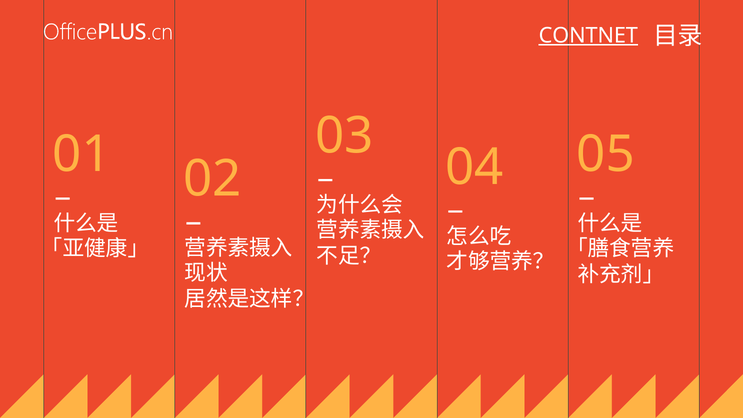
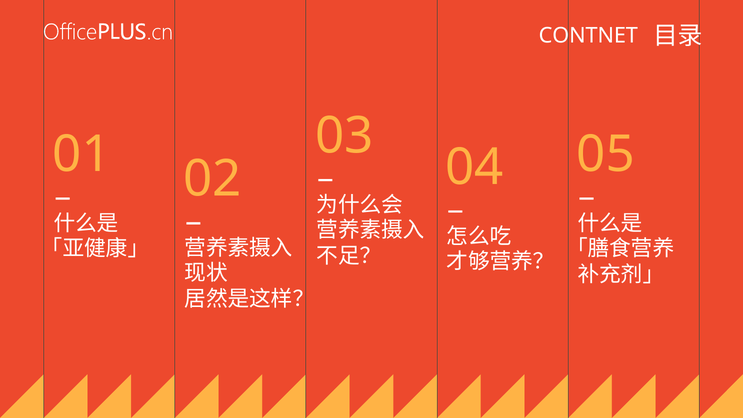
CONTNET underline: present -> none
